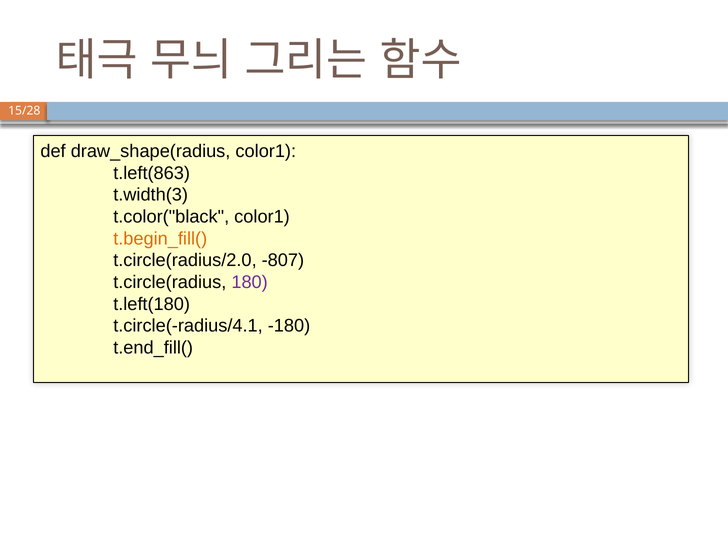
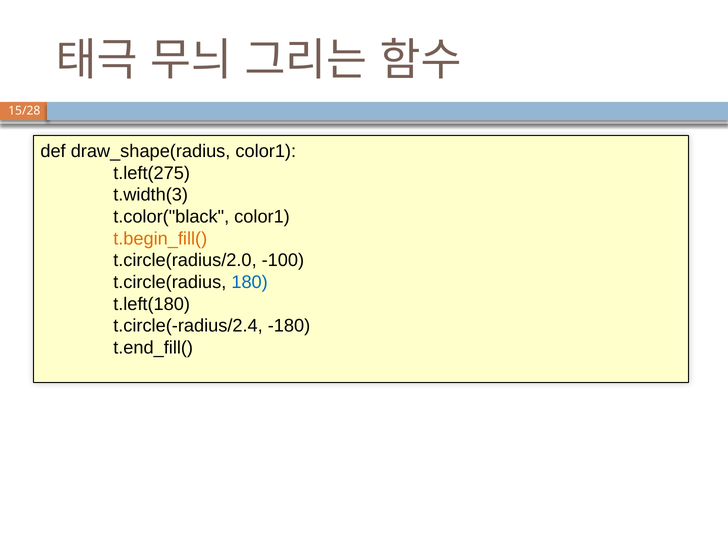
t.left(863: t.left(863 -> t.left(275
-807: -807 -> -100
180 colour: purple -> blue
t.circle(-radius/4.1: t.circle(-radius/4.1 -> t.circle(-radius/2.4
